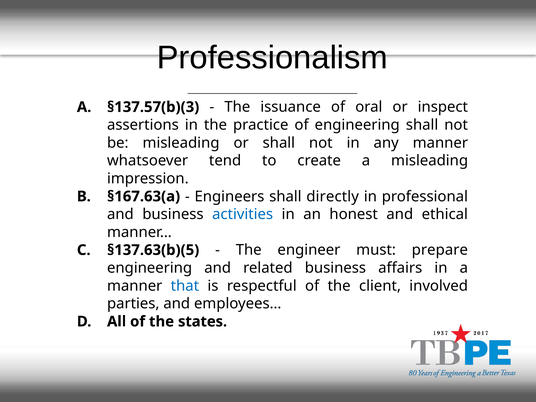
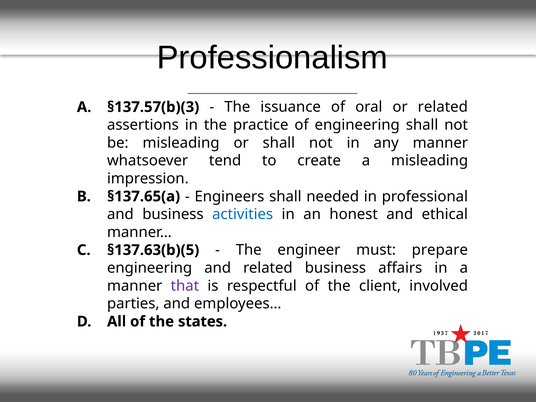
or inspect: inspect -> related
§167.63(a: §167.63(a -> §137.65(a
directly: directly -> needed
that colour: blue -> purple
